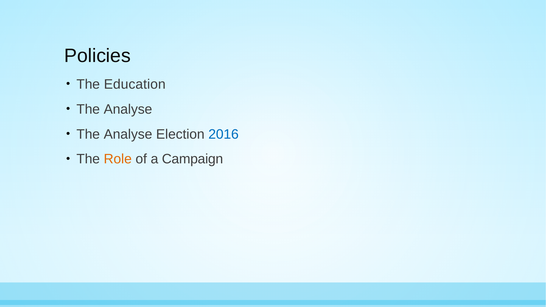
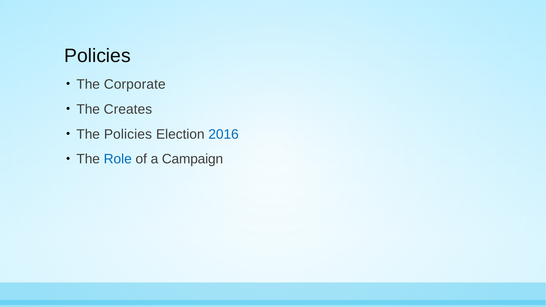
Education: Education -> Corporate
Analyse at (128, 109): Analyse -> Creates
Analyse at (128, 134): Analyse -> Policies
Role colour: orange -> blue
